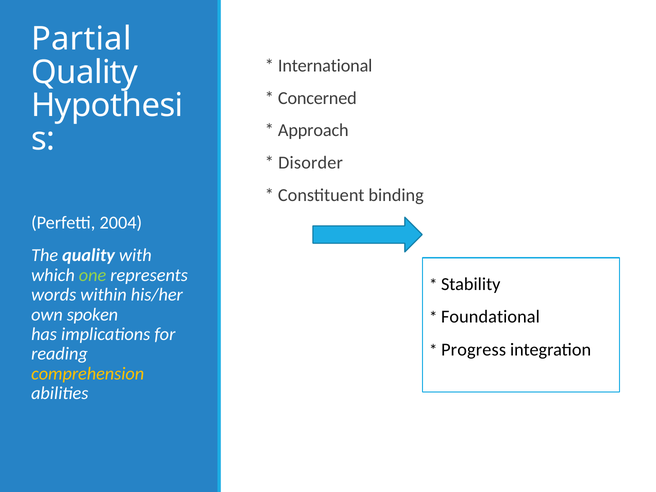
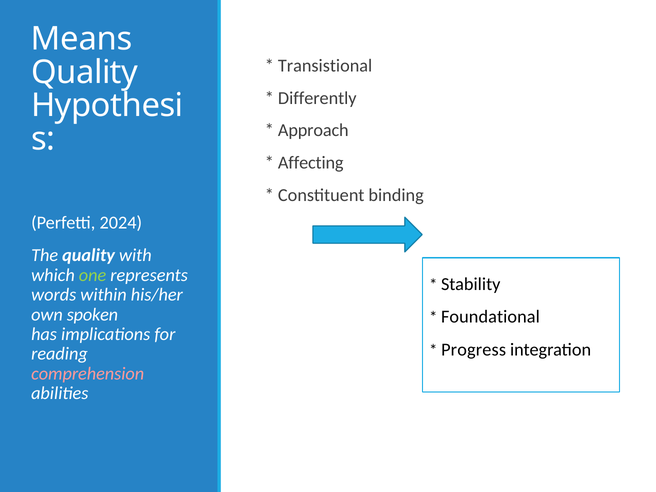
Partial: Partial -> Means
International: International -> Transistional
Concerned: Concerned -> Differently
Disorder: Disorder -> Affecting
2004: 2004 -> 2024
comprehension colour: yellow -> pink
